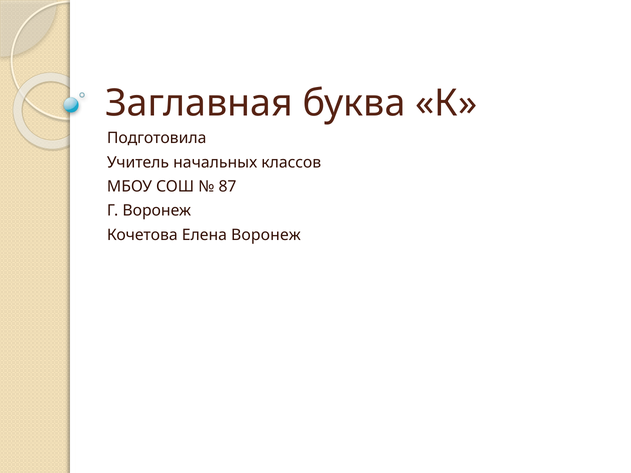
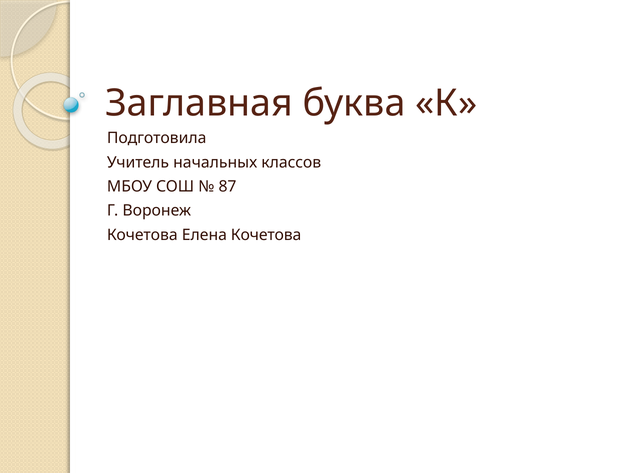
Елена Воронеж: Воронеж -> Кочетова
